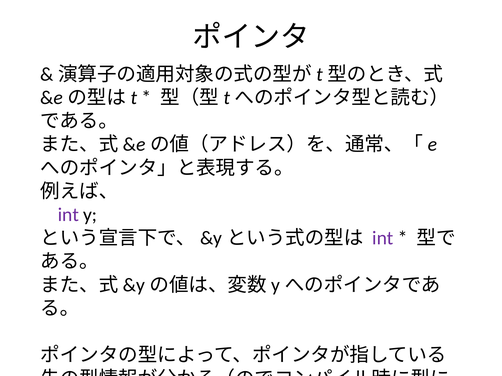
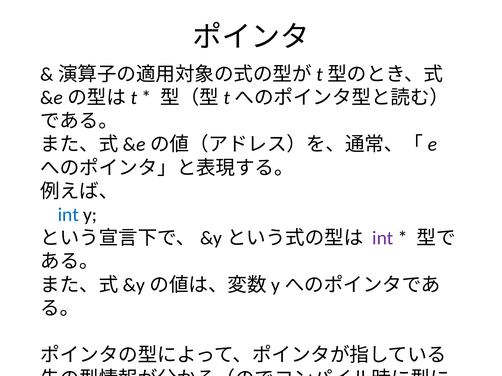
int at (68, 215) colour: purple -> blue
